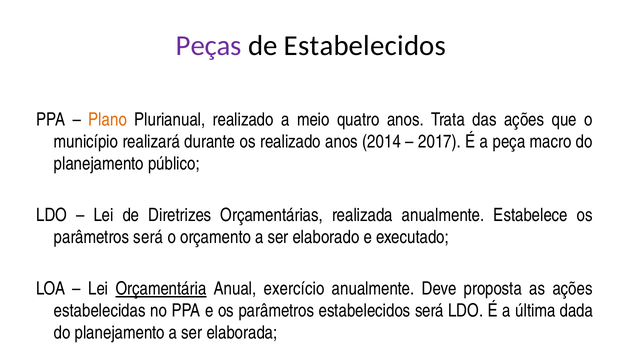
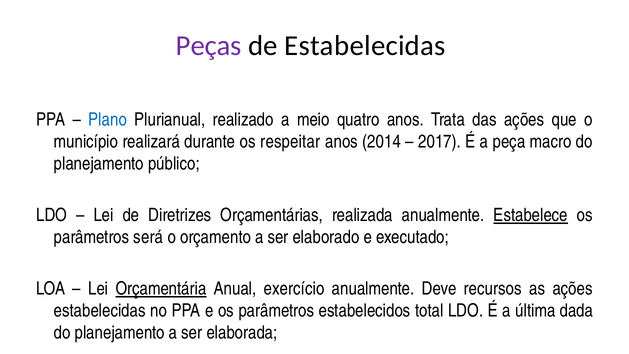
de Estabelecidos: Estabelecidos -> Estabelecidas
Plano colour: orange -> blue
os realizado: realizado -> respeitar
Estabelece underline: none -> present
proposta: proposta -> recursos
estabelecidos será: será -> total
